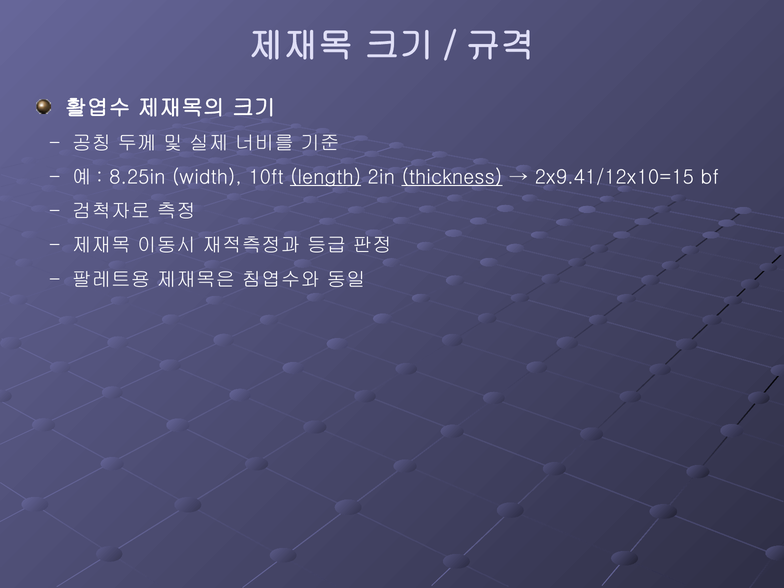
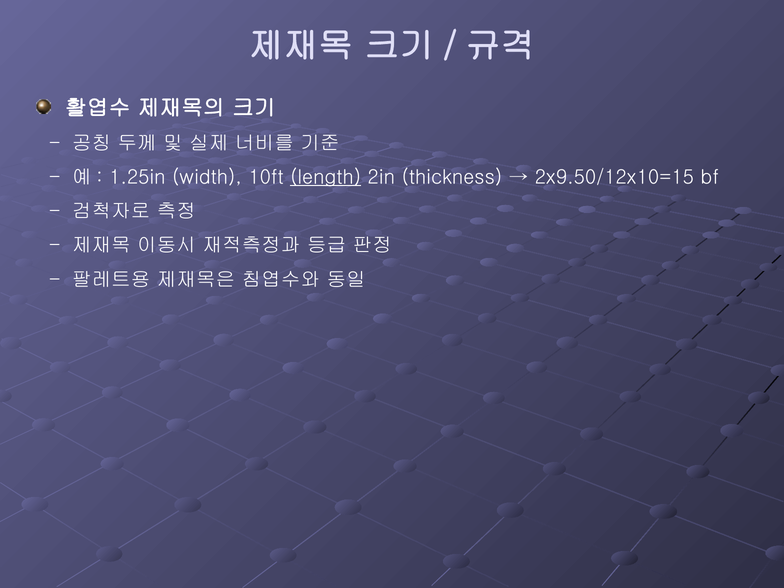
8.25in: 8.25in -> 1.25in
thickness underline: present -> none
2x9.41/12x10=15: 2x9.41/12x10=15 -> 2x9.50/12x10=15
